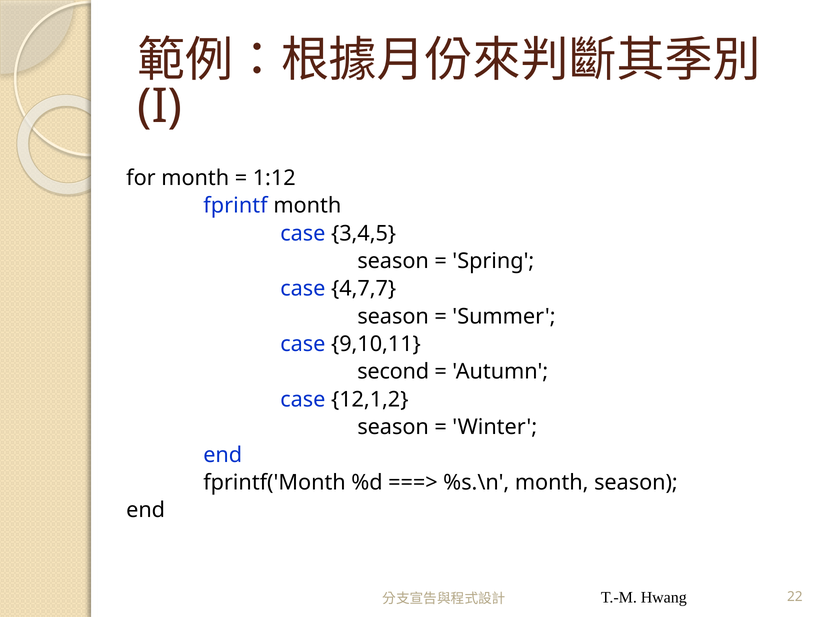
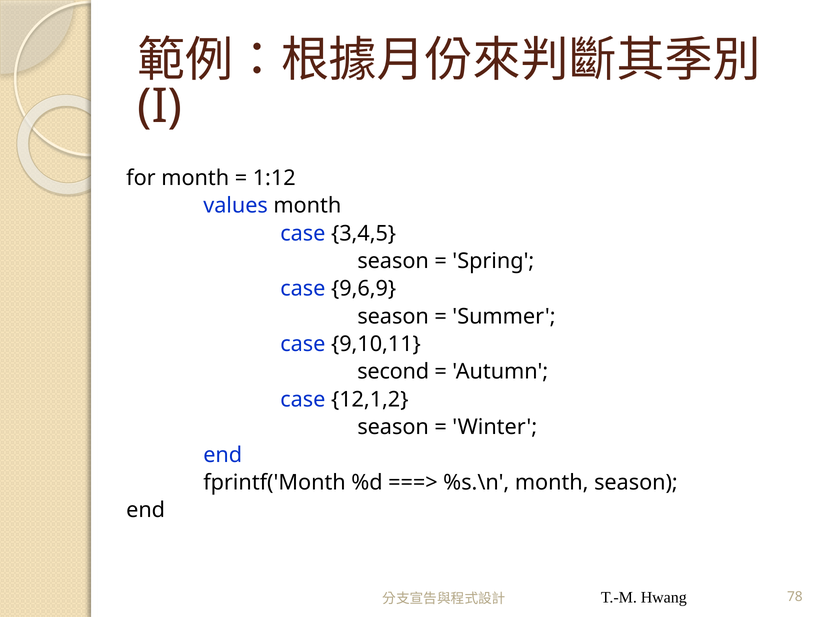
fprintf: fprintf -> values
4,7,7: 4,7,7 -> 9,6,9
22: 22 -> 78
